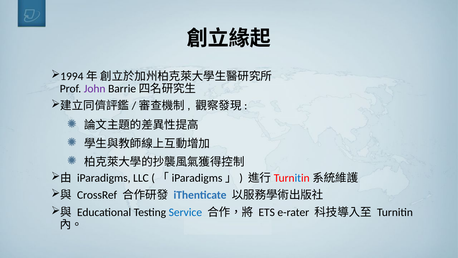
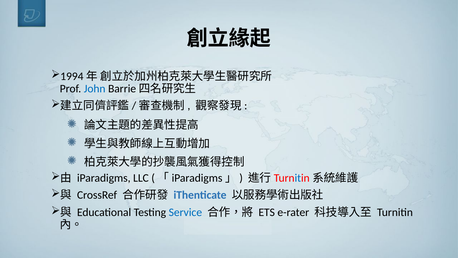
John colour: purple -> blue
